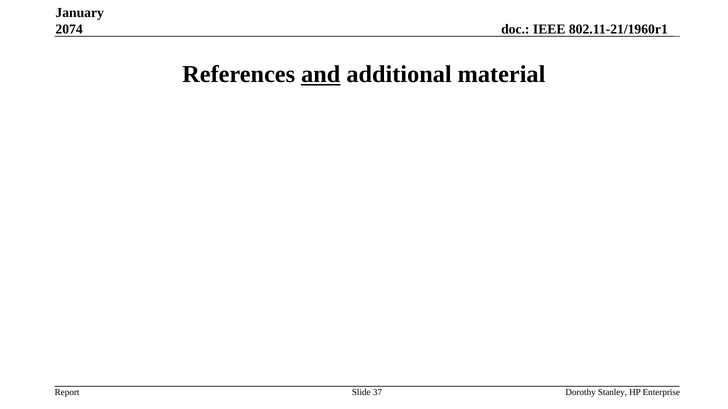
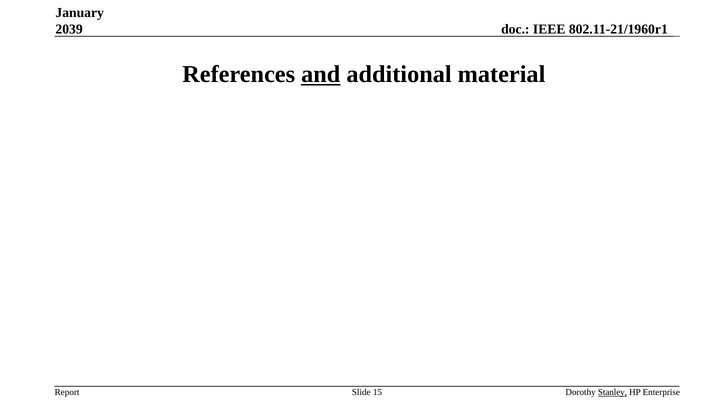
2074: 2074 -> 2039
37: 37 -> 15
Stanley underline: none -> present
